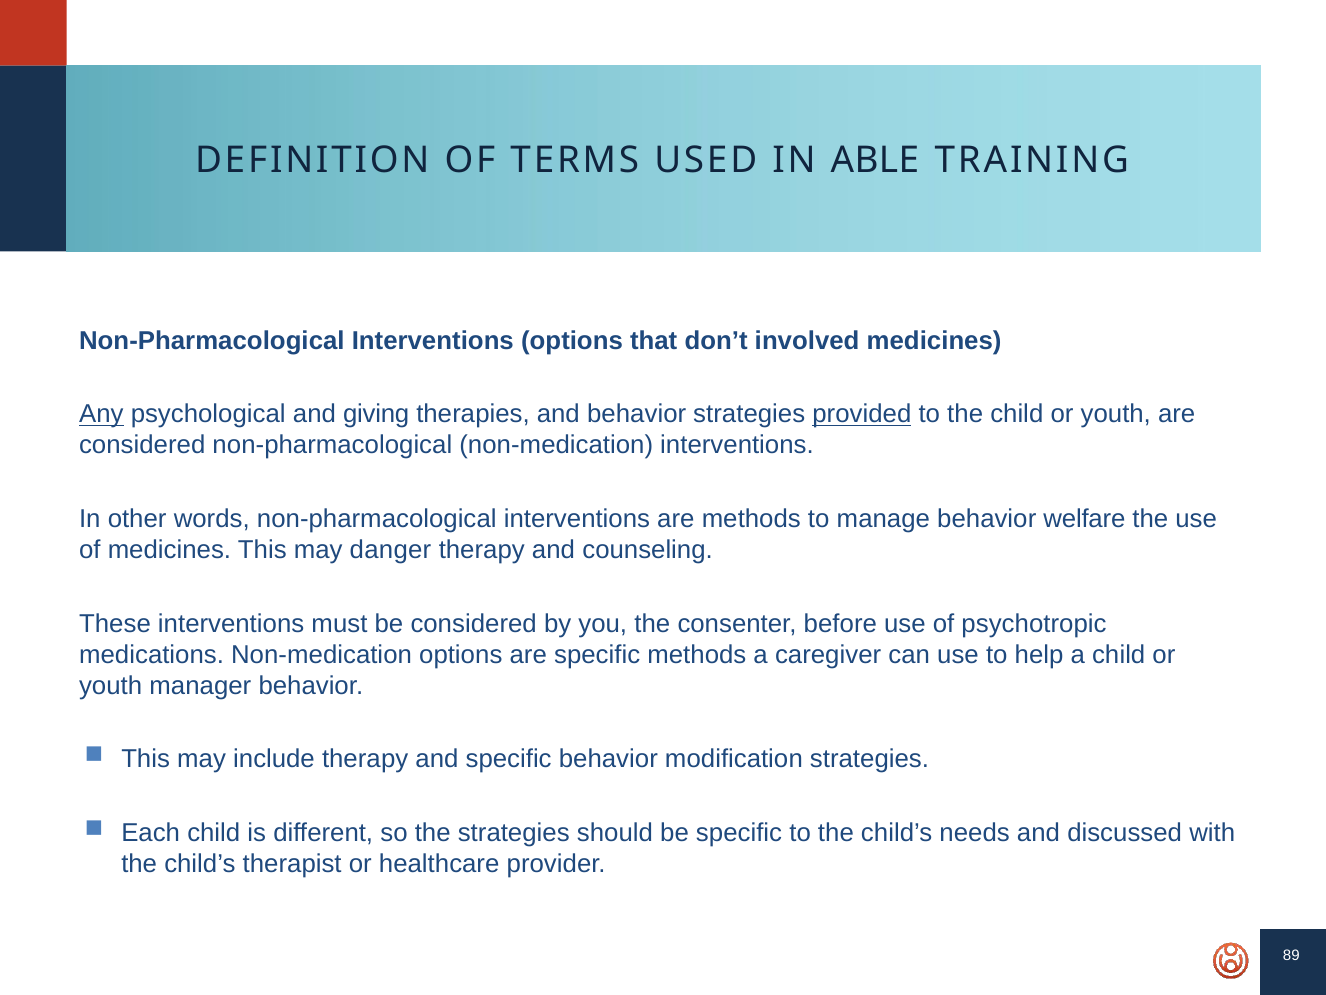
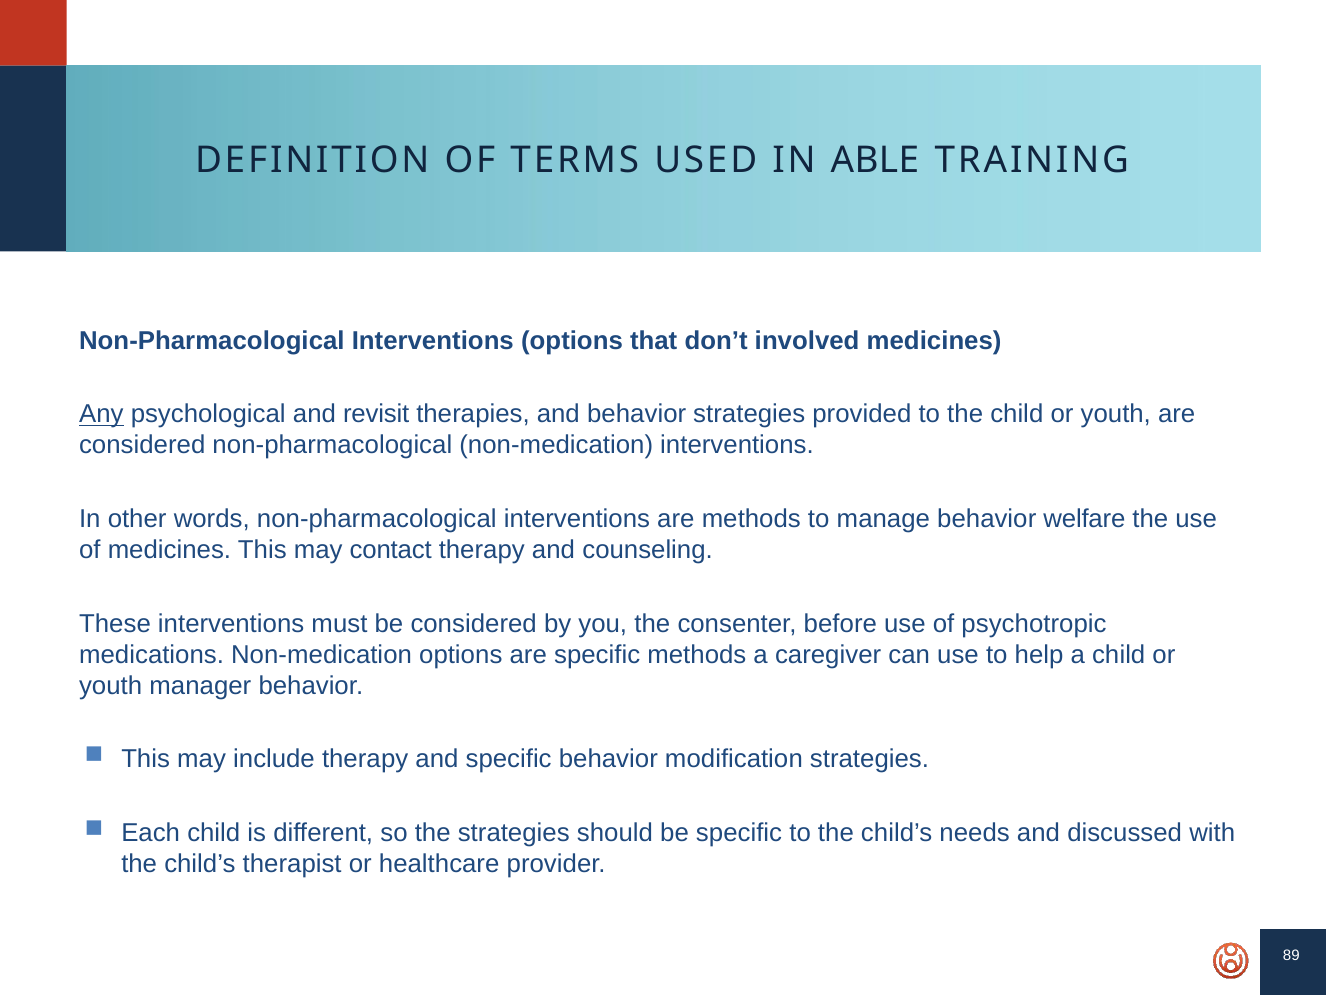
giving: giving -> revisit
provided underline: present -> none
danger: danger -> contact
